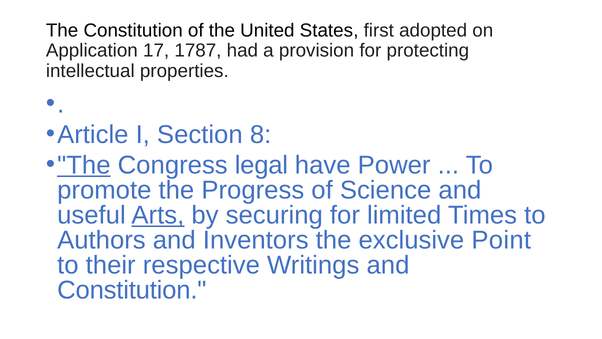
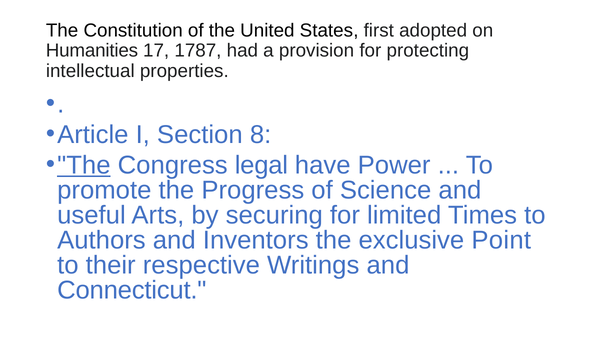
Application: Application -> Humanities
Arts underline: present -> none
Constitution at (132, 290): Constitution -> Connecticut
